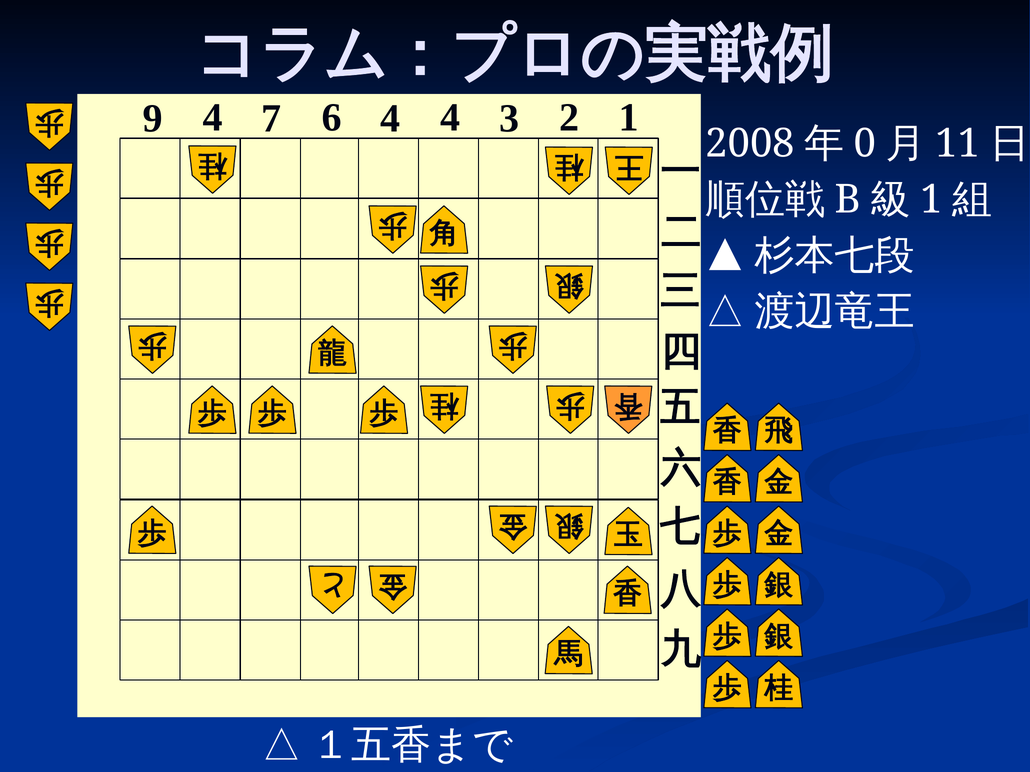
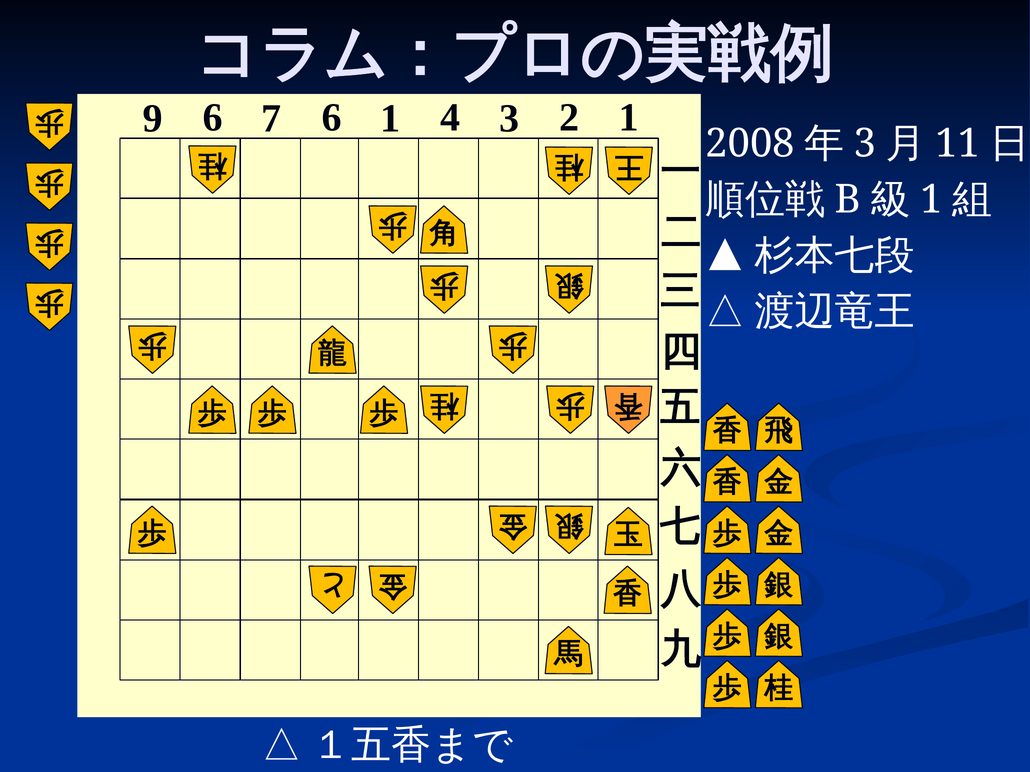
9 4: 4 -> 6
6 4: 4 -> 1
0 at (865, 143): 0 -> 3
